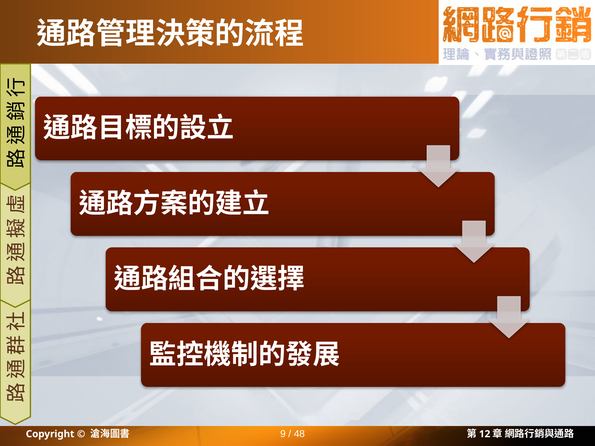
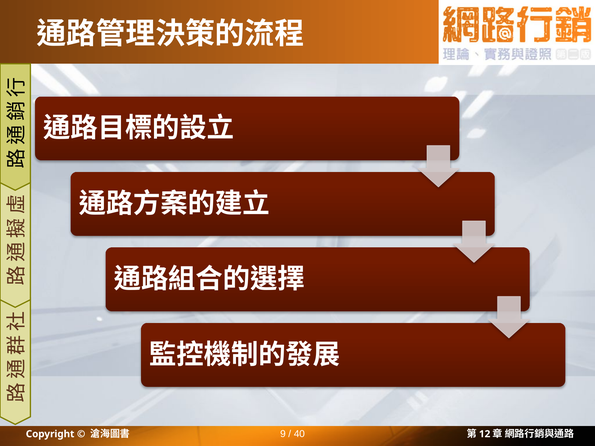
48: 48 -> 40
